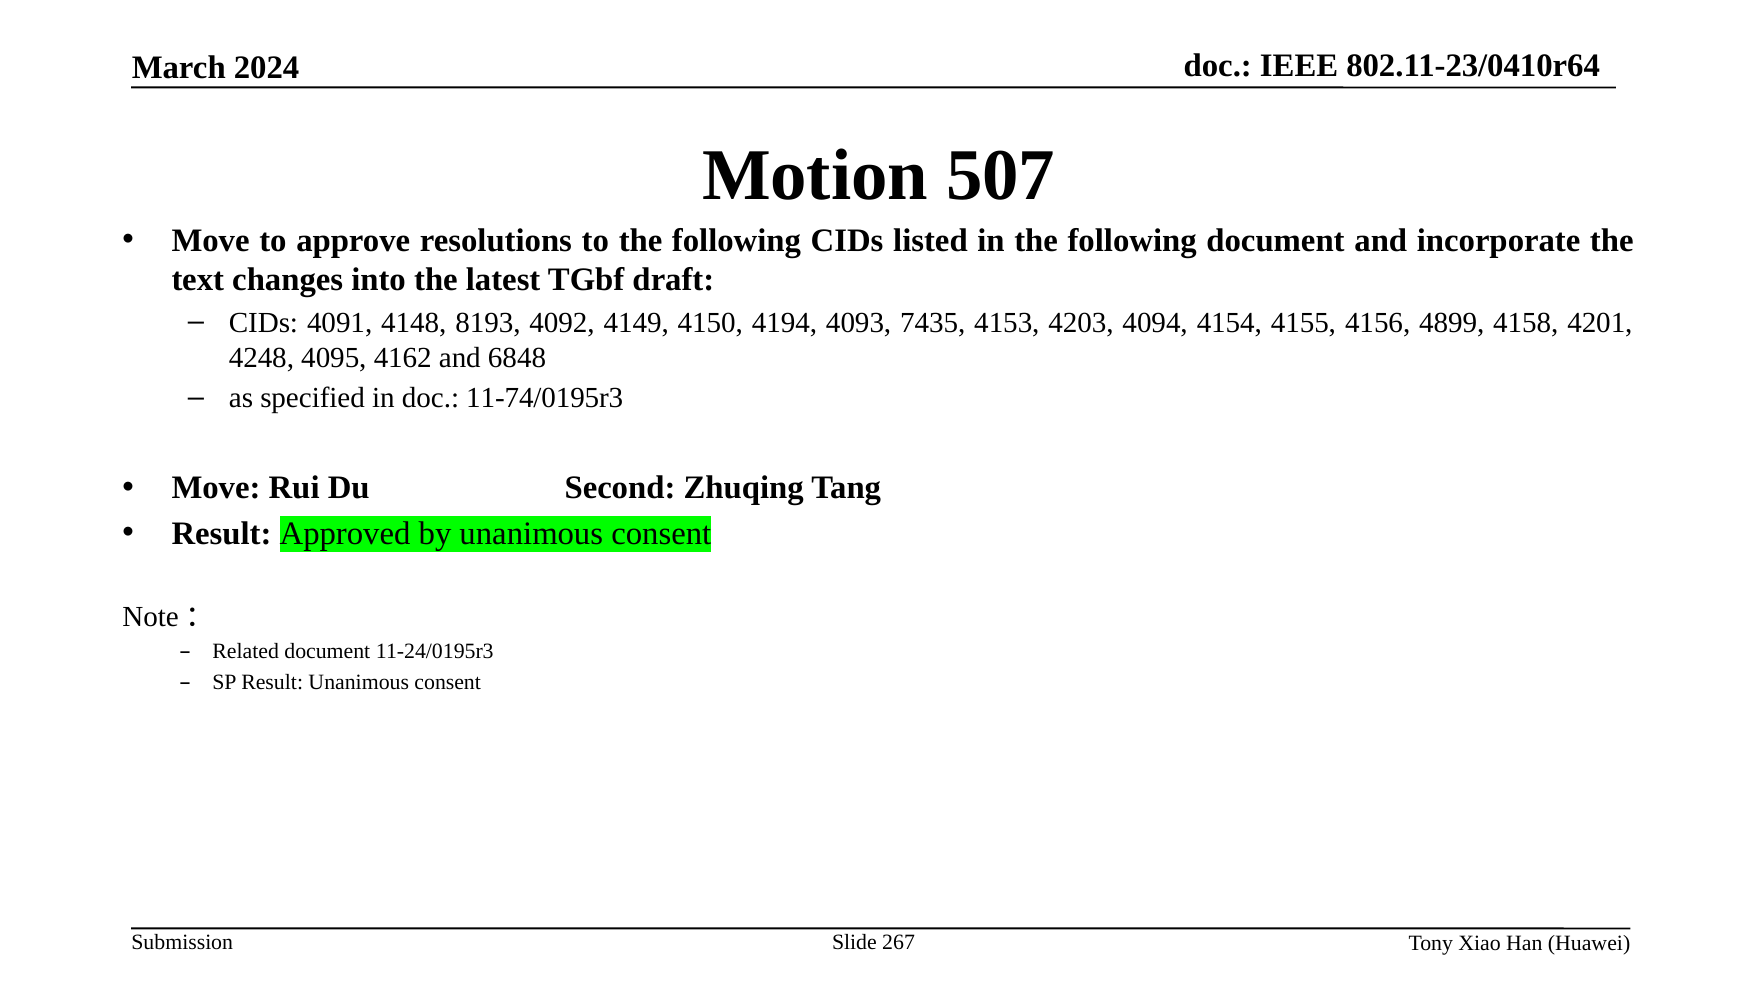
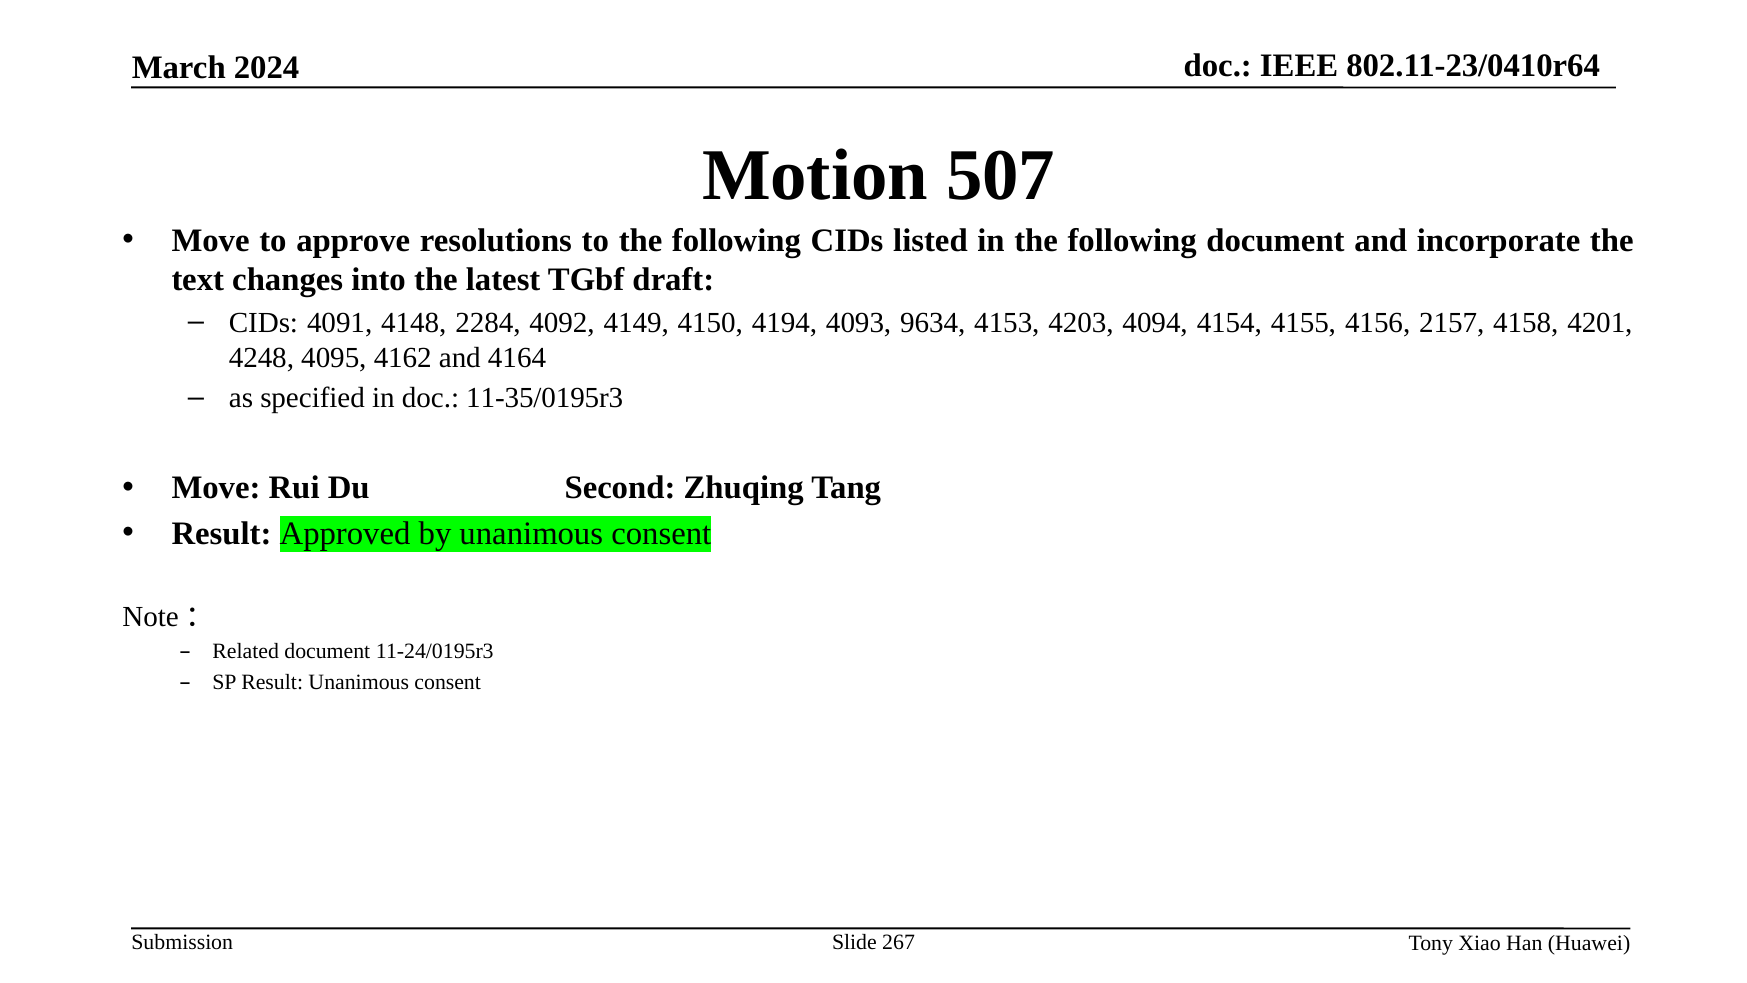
8193: 8193 -> 2284
7435: 7435 -> 9634
4899: 4899 -> 2157
6848: 6848 -> 4164
11-74/0195r3: 11-74/0195r3 -> 11-35/0195r3
